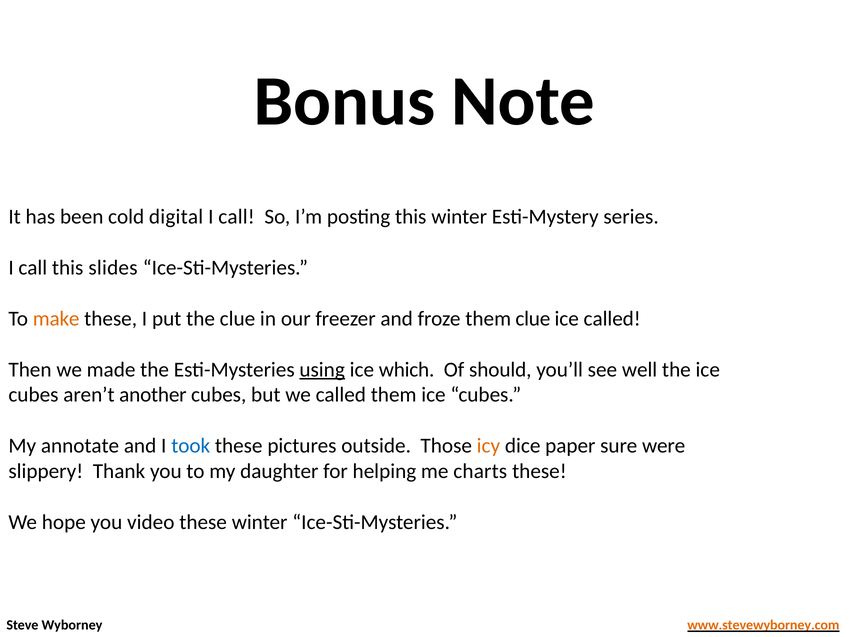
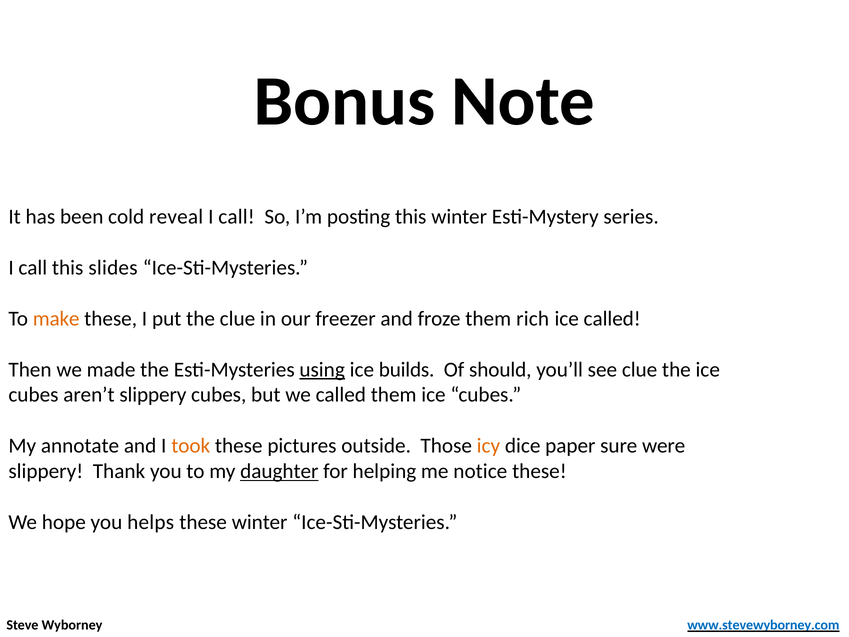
digital: digital -> reveal
them clue: clue -> rich
which: which -> builds
see well: well -> clue
aren’t another: another -> slippery
took colour: blue -> orange
daughter underline: none -> present
charts: charts -> notice
video: video -> helps
www.stevewyborney.com colour: orange -> blue
